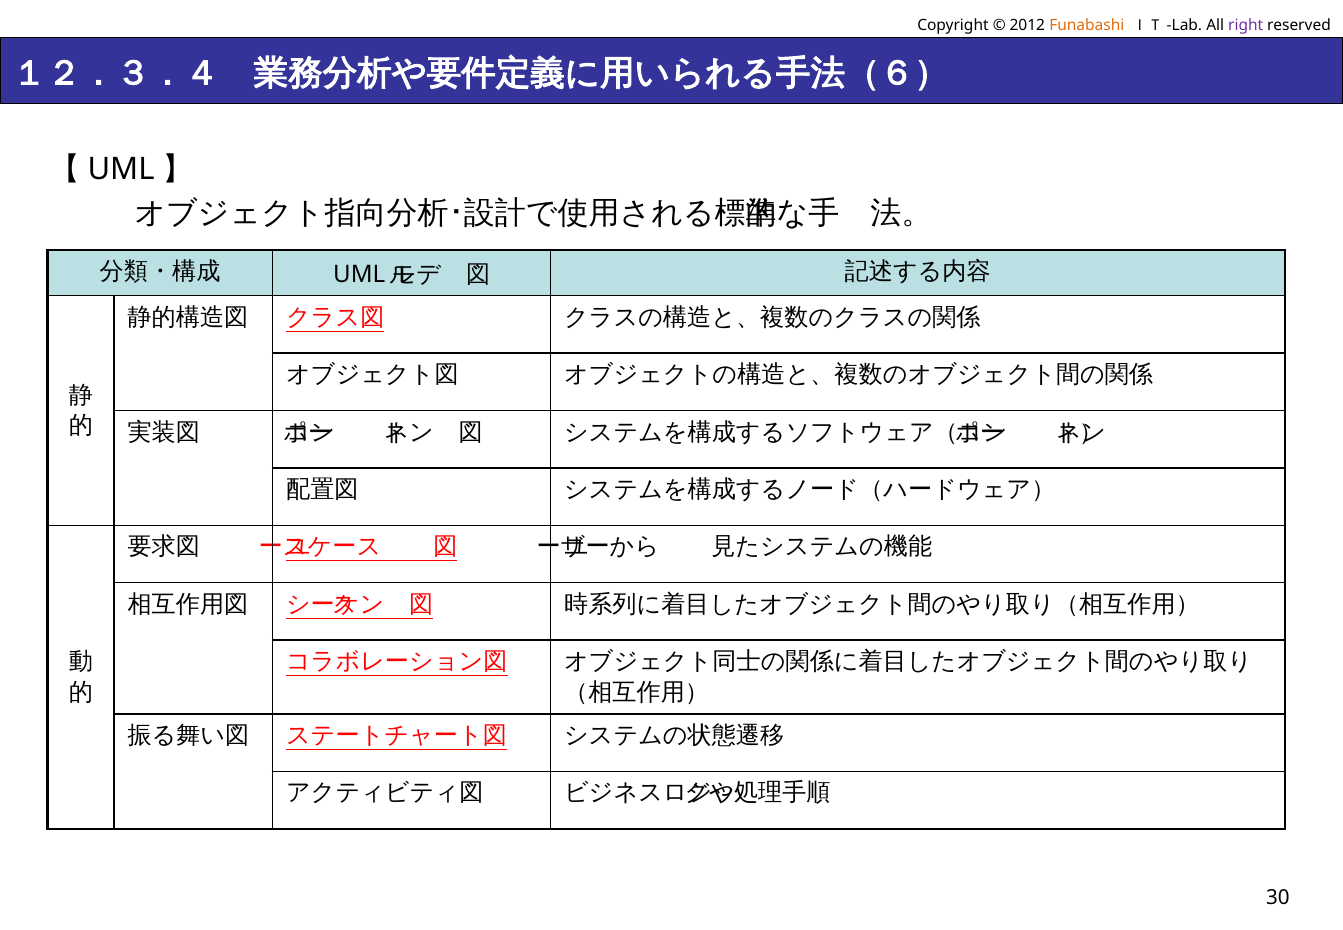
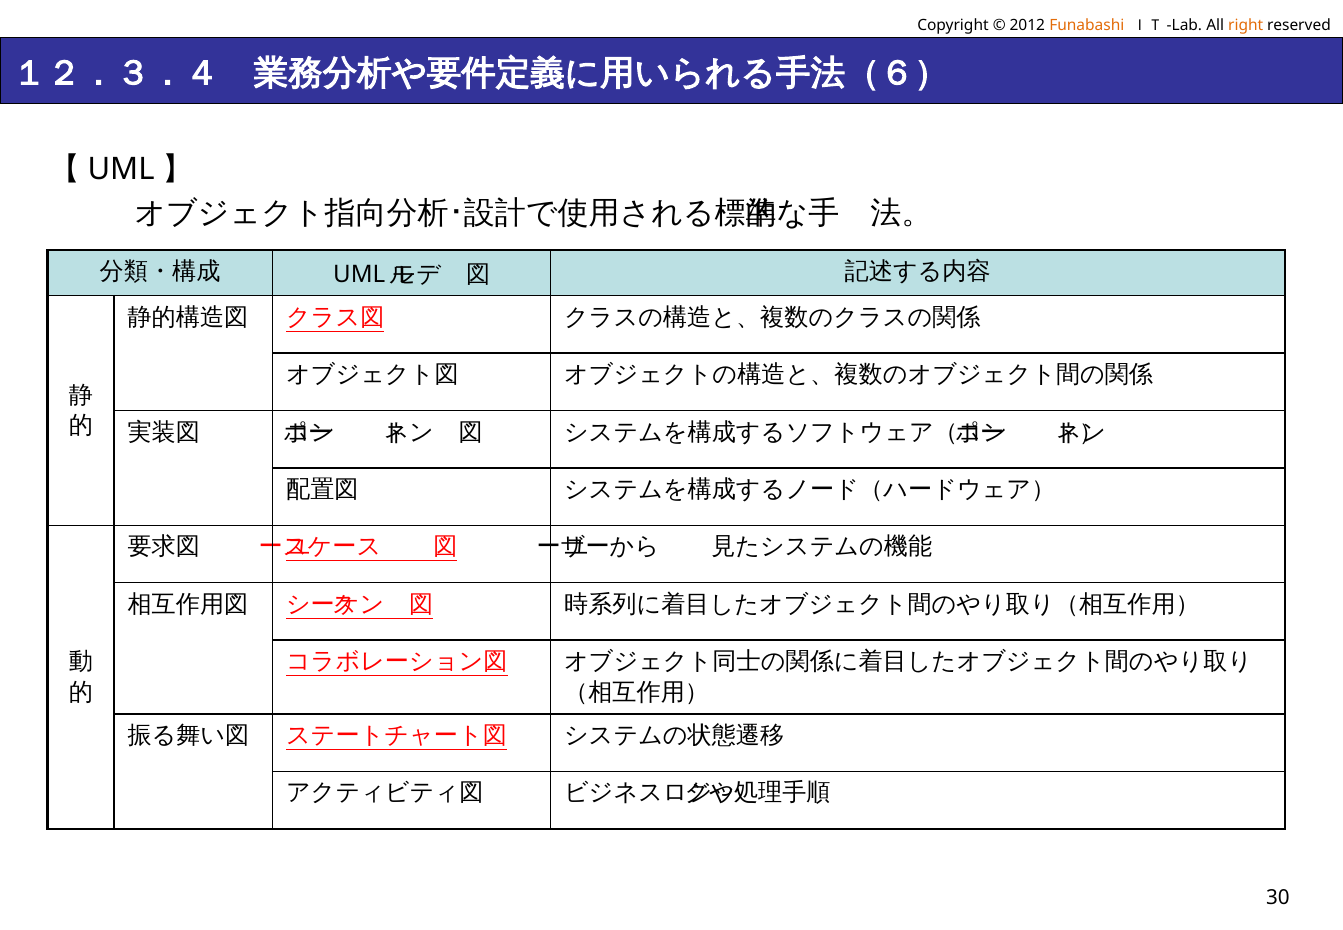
right colour: purple -> orange
